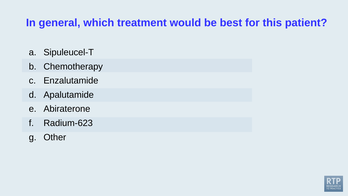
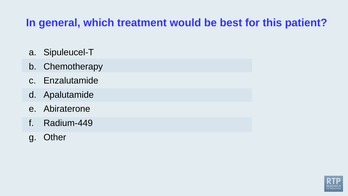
Radium-623: Radium-623 -> Radium-449
